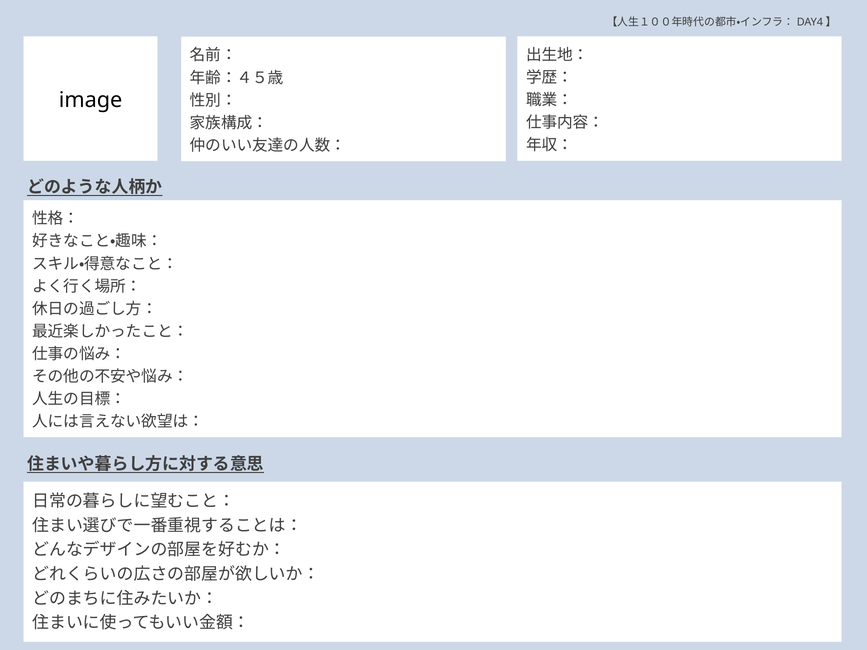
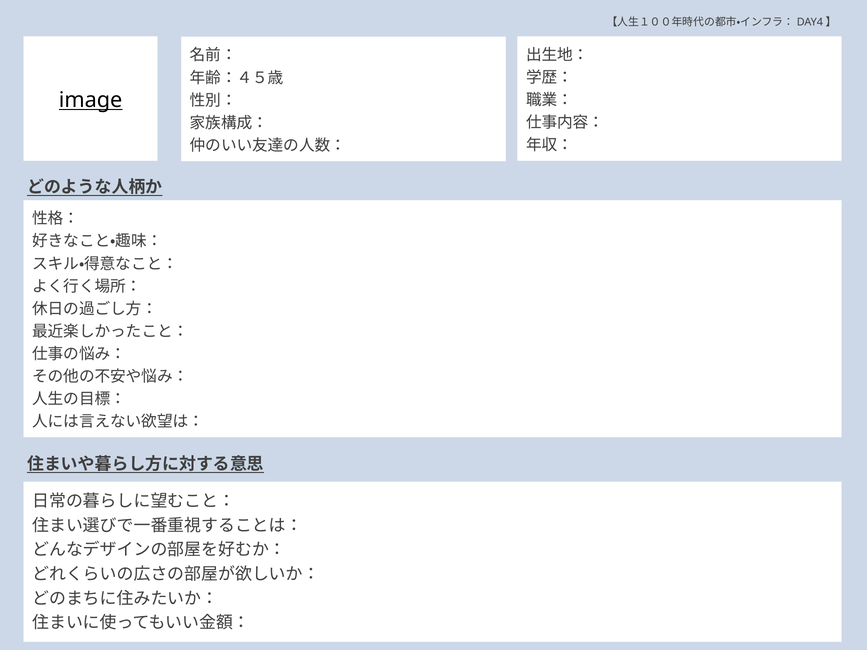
image underline: none -> present
